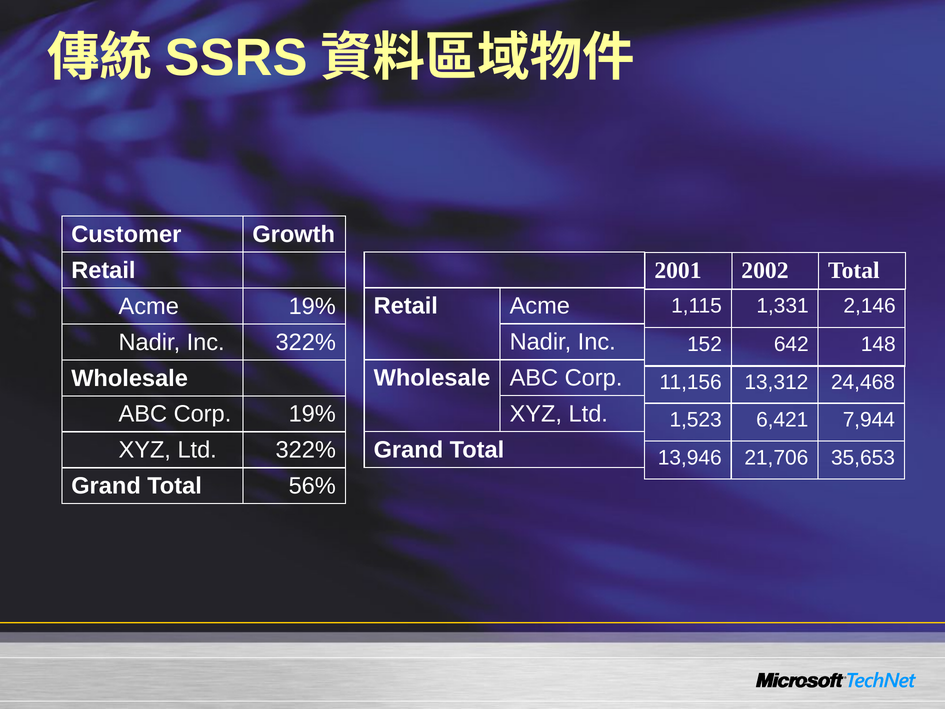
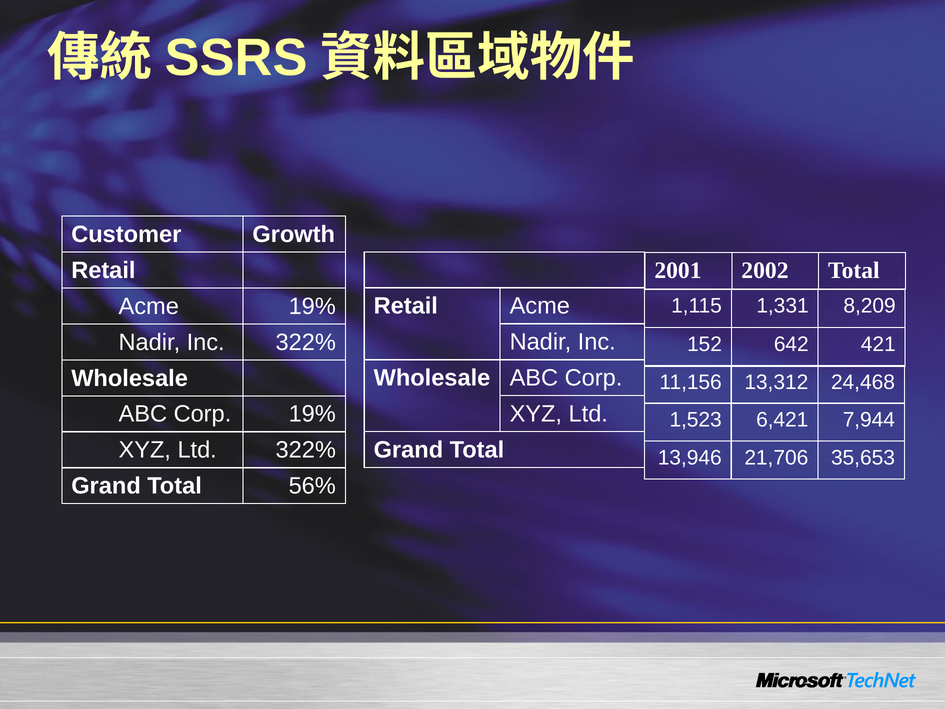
2,146: 2,146 -> 8,209
148: 148 -> 421
